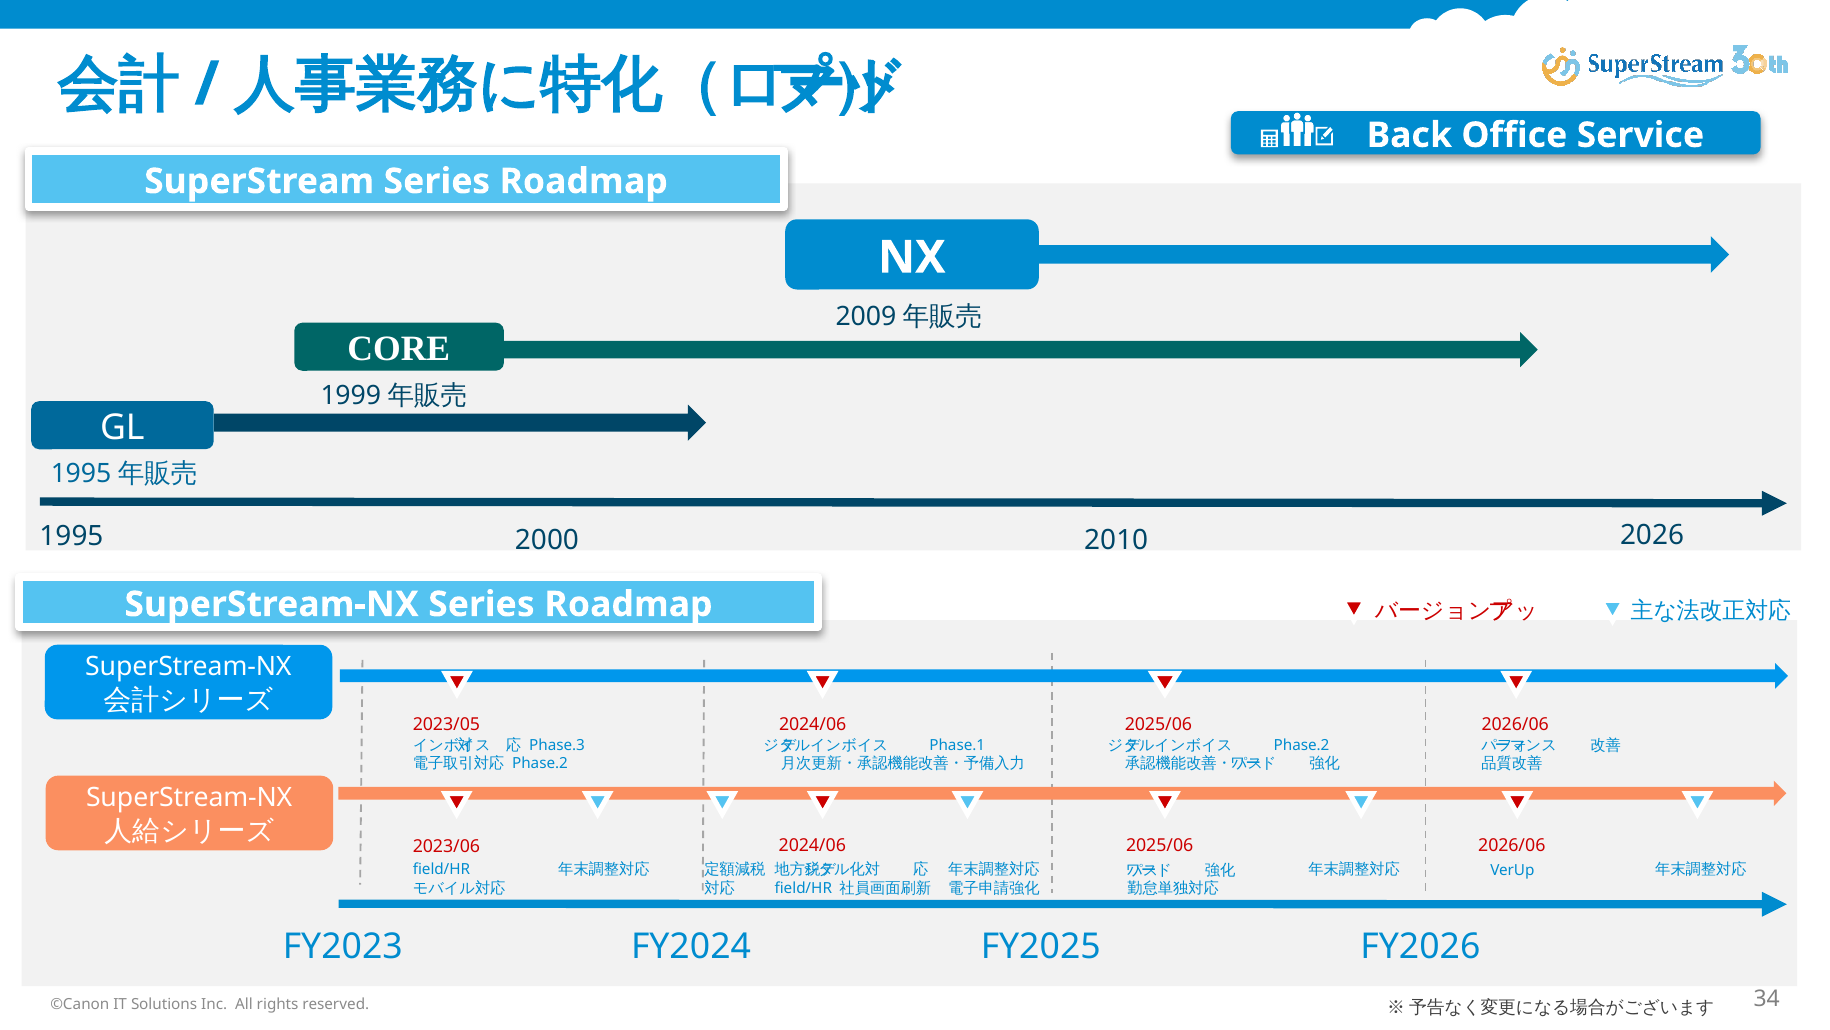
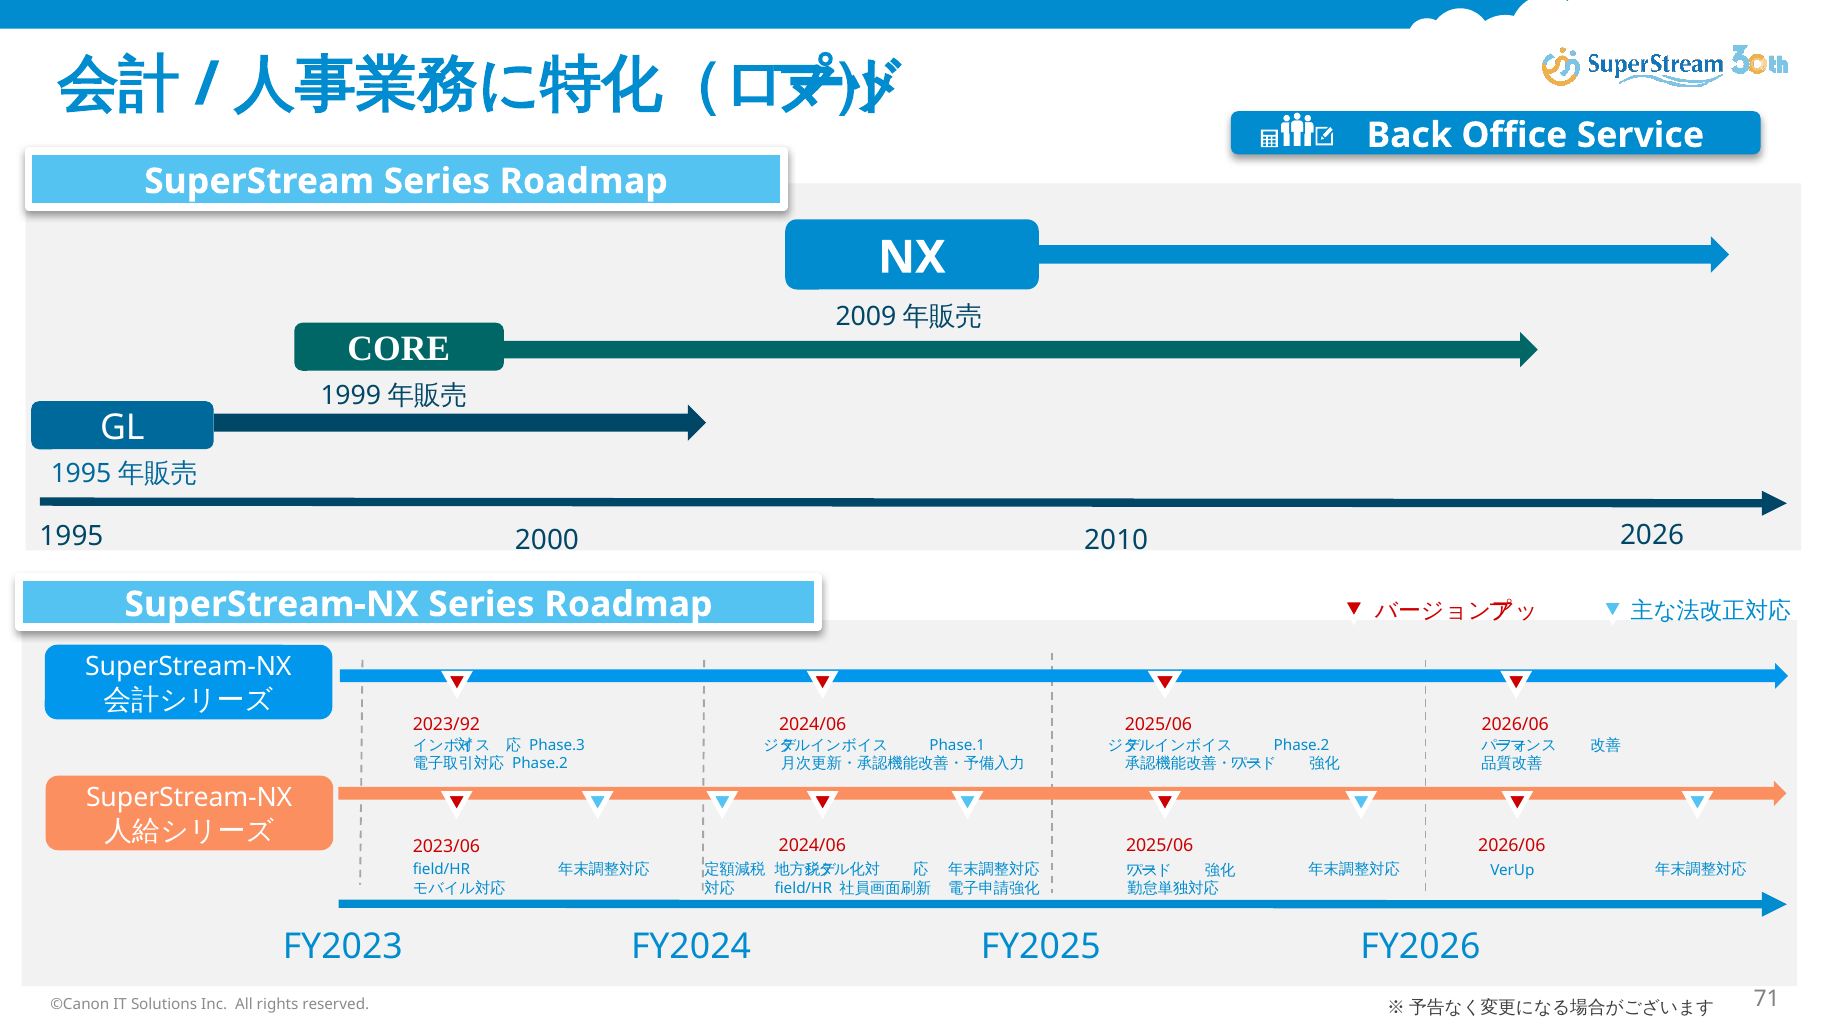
2023/05: 2023/05 -> 2023/92
34: 34 -> 71
